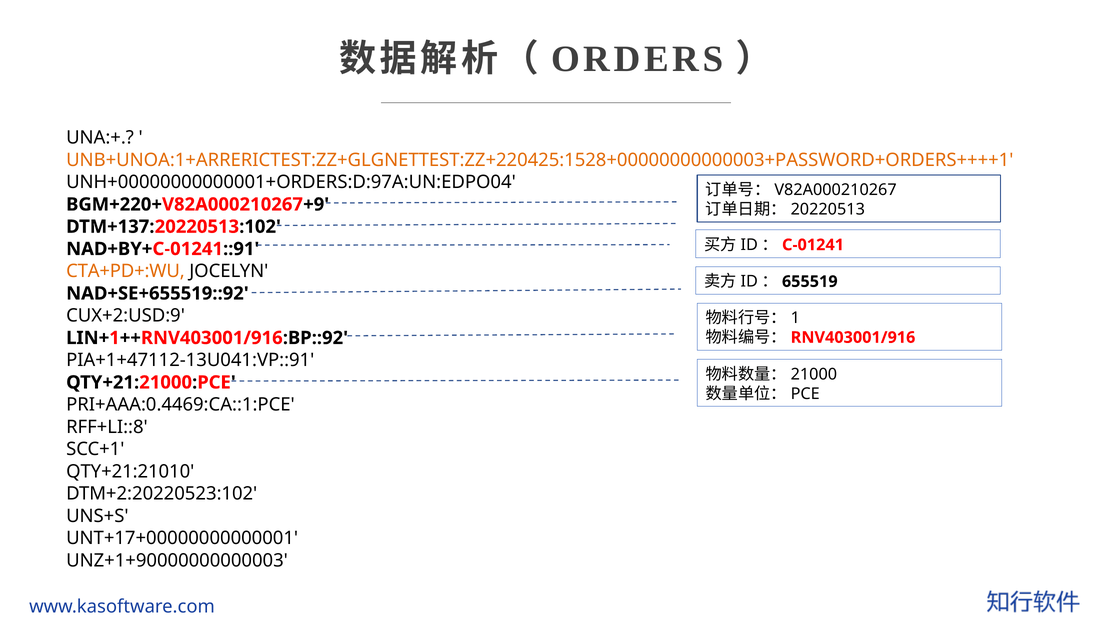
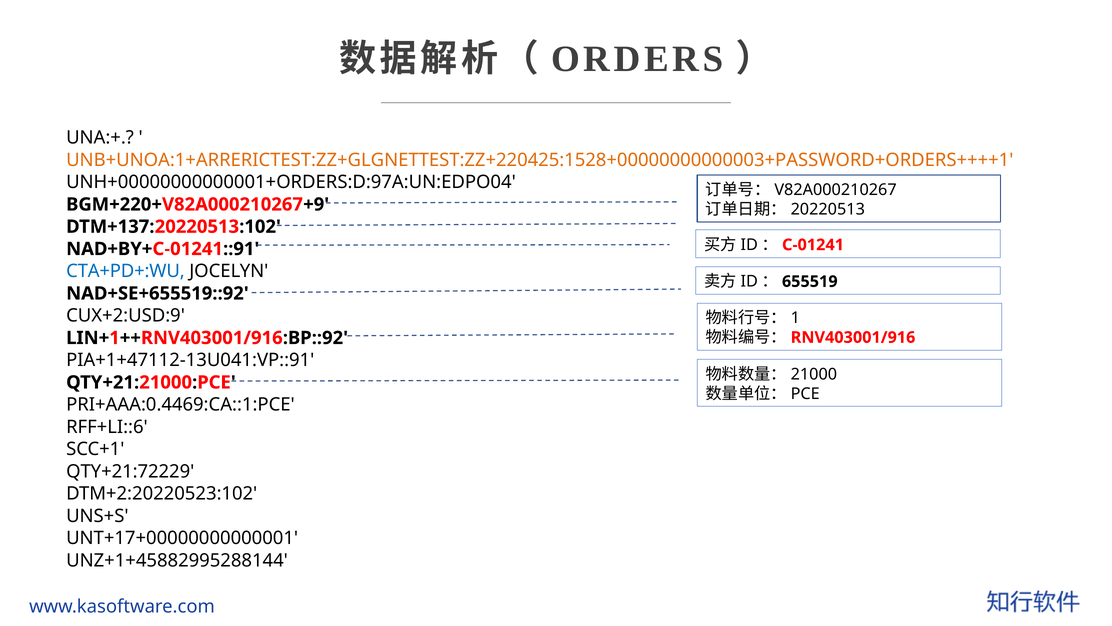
CTA+PD+:WU colour: orange -> blue
RFF+LI::8: RFF+LI::8 -> RFF+LI::6
QTY+21:21010: QTY+21:21010 -> QTY+21:72229
UNZ+1+90000000000003: UNZ+1+90000000000003 -> UNZ+1+45882995288144
